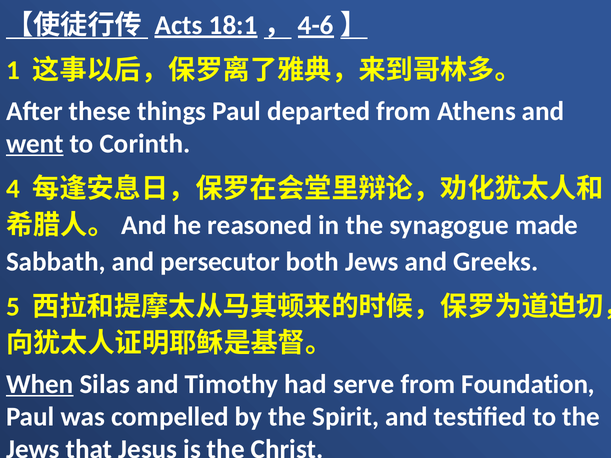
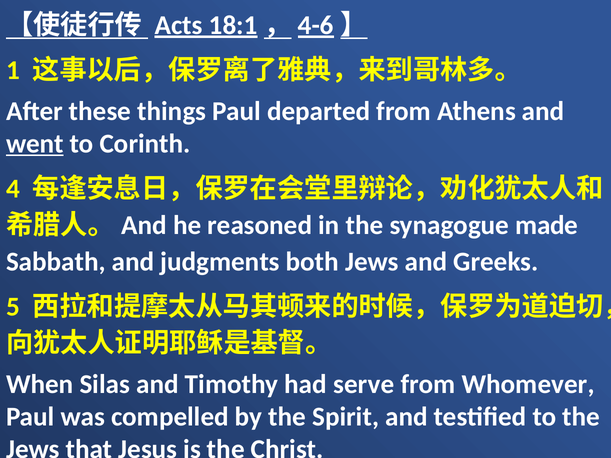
persecutor: persecutor -> judgments
When underline: present -> none
Foundation: Foundation -> Whomever
